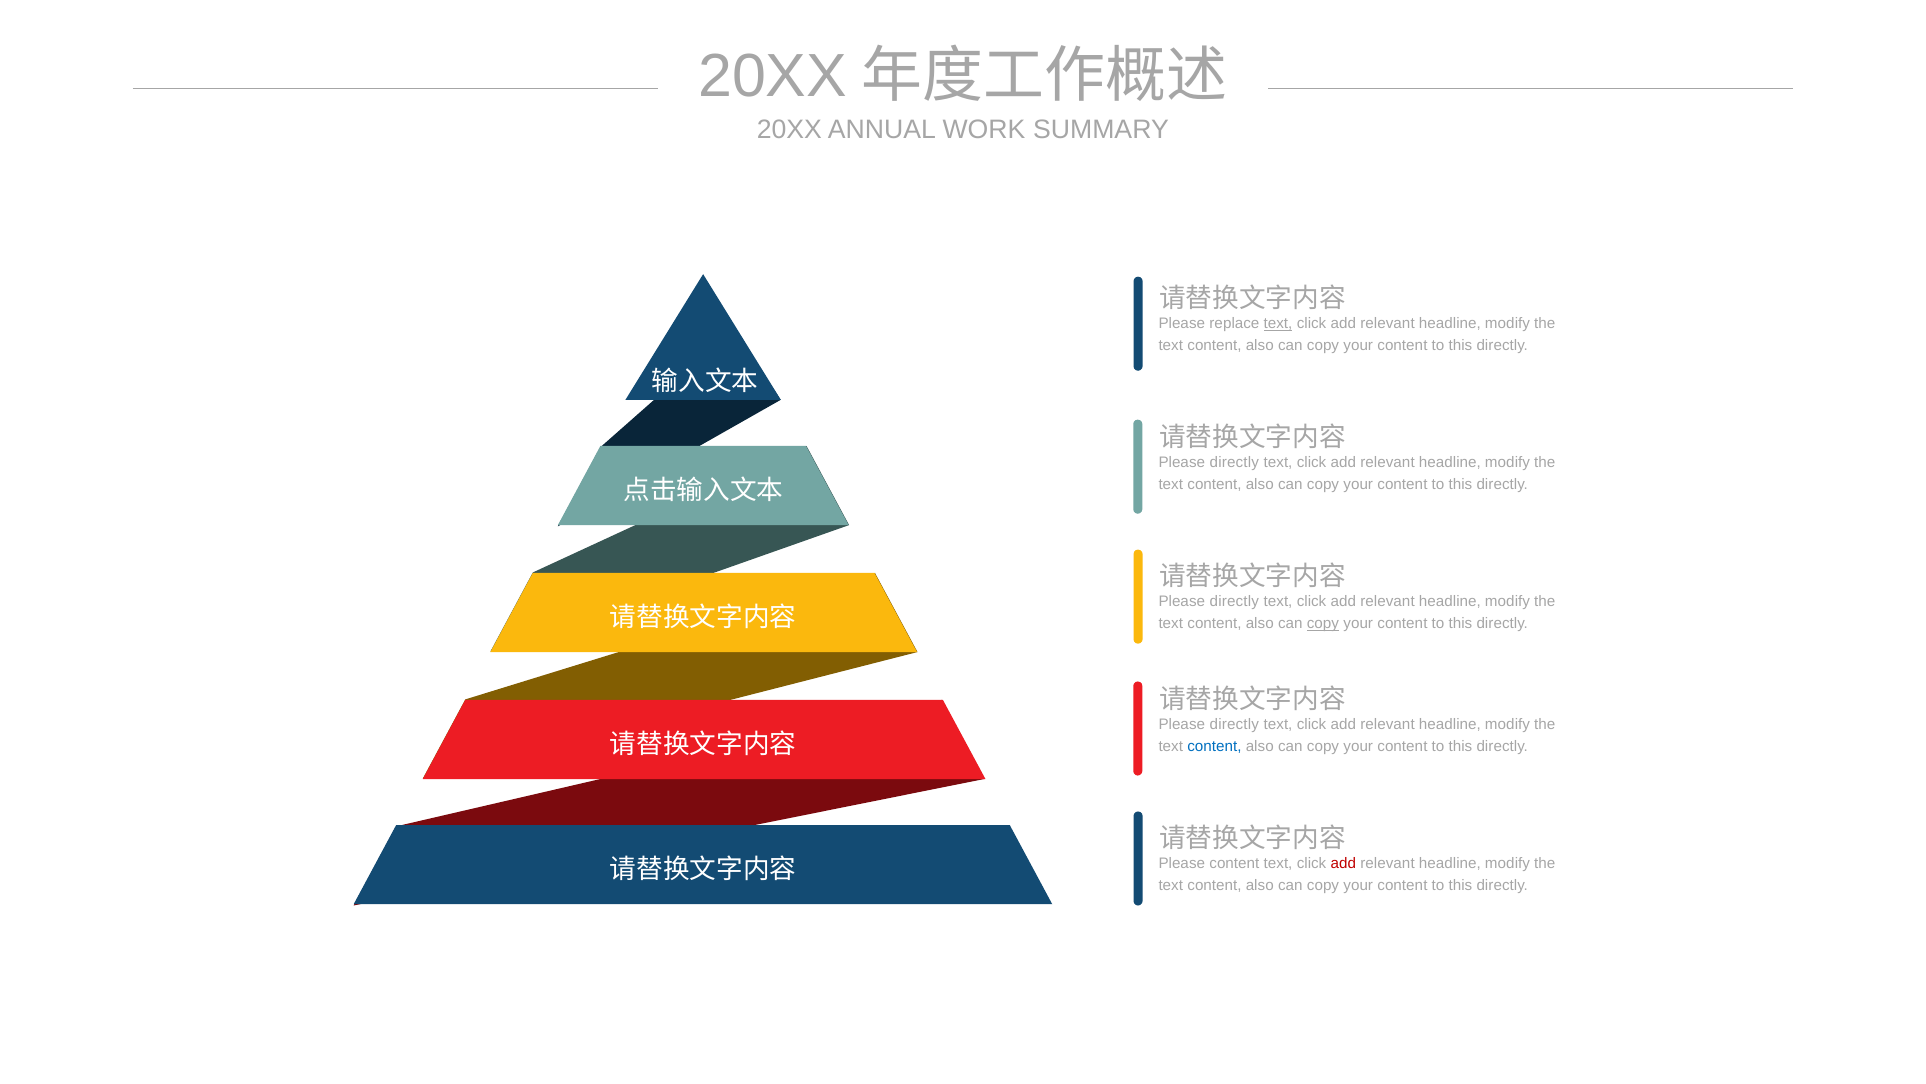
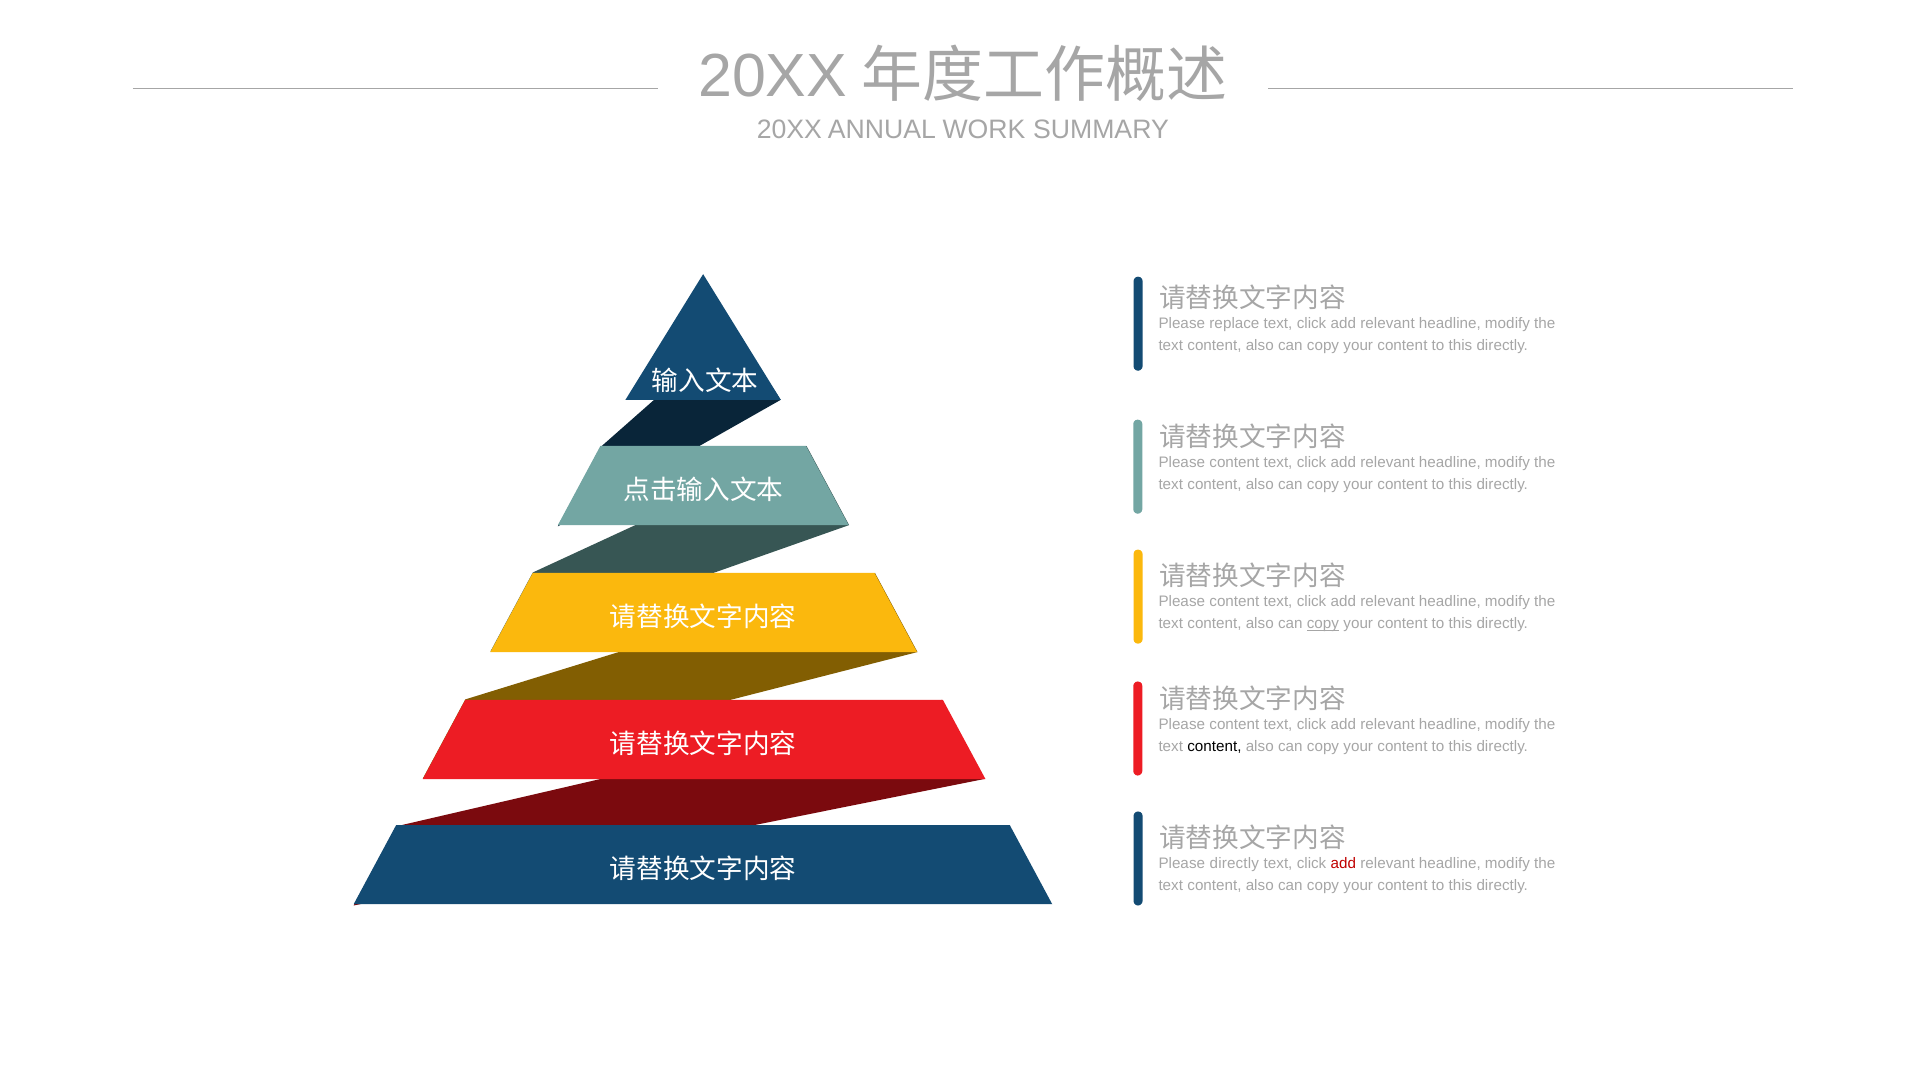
text at (1278, 323) underline: present -> none
directly at (1234, 462): directly -> content
directly at (1234, 601): directly -> content
directly at (1234, 724): directly -> content
content at (1214, 746) colour: blue -> black
Please content: content -> directly
